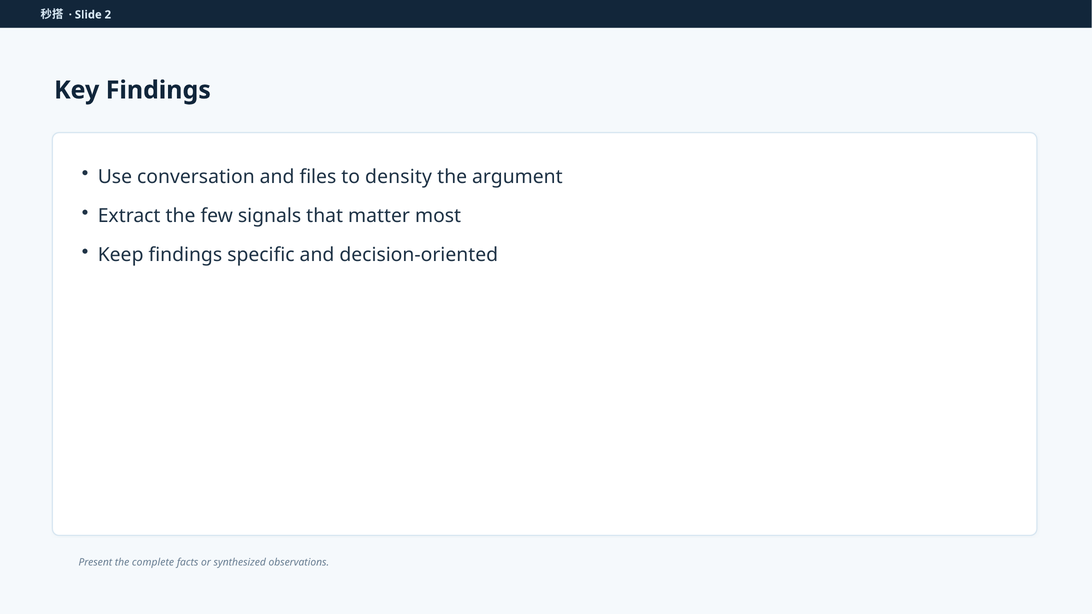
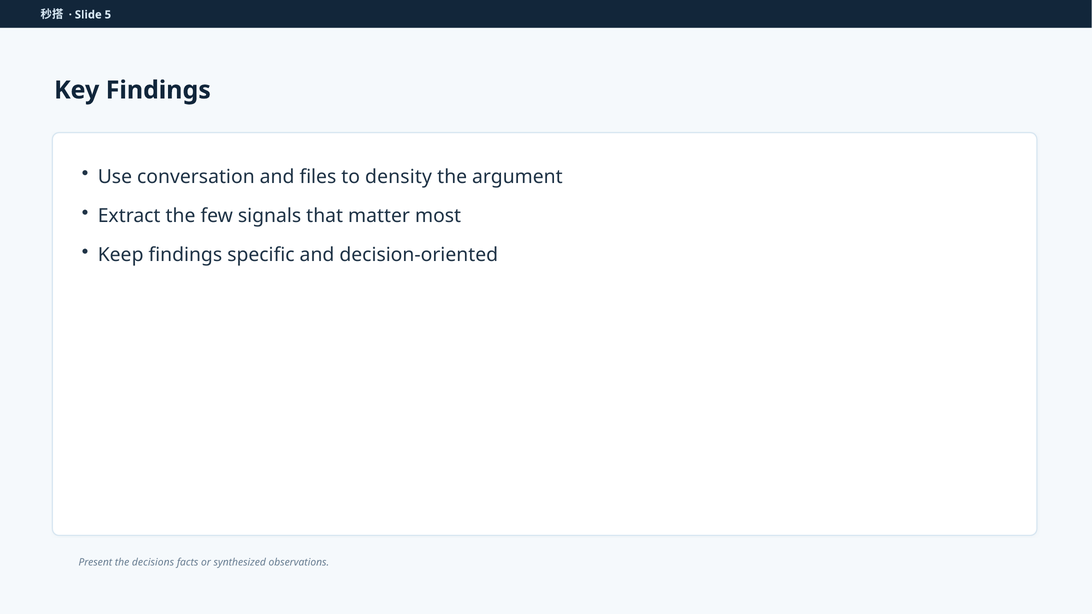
2: 2 -> 5
complete: complete -> decisions
